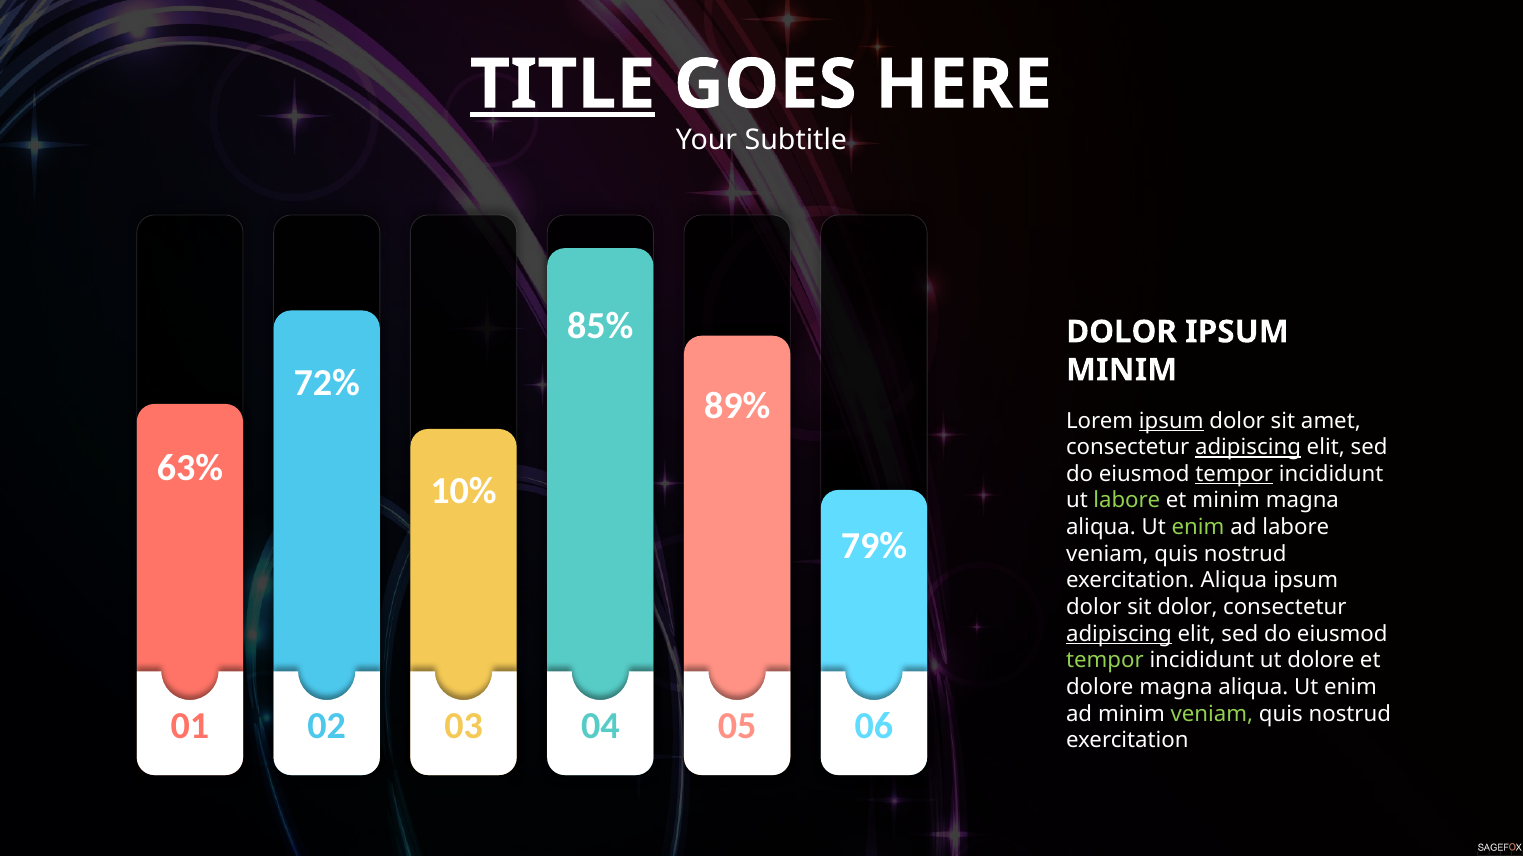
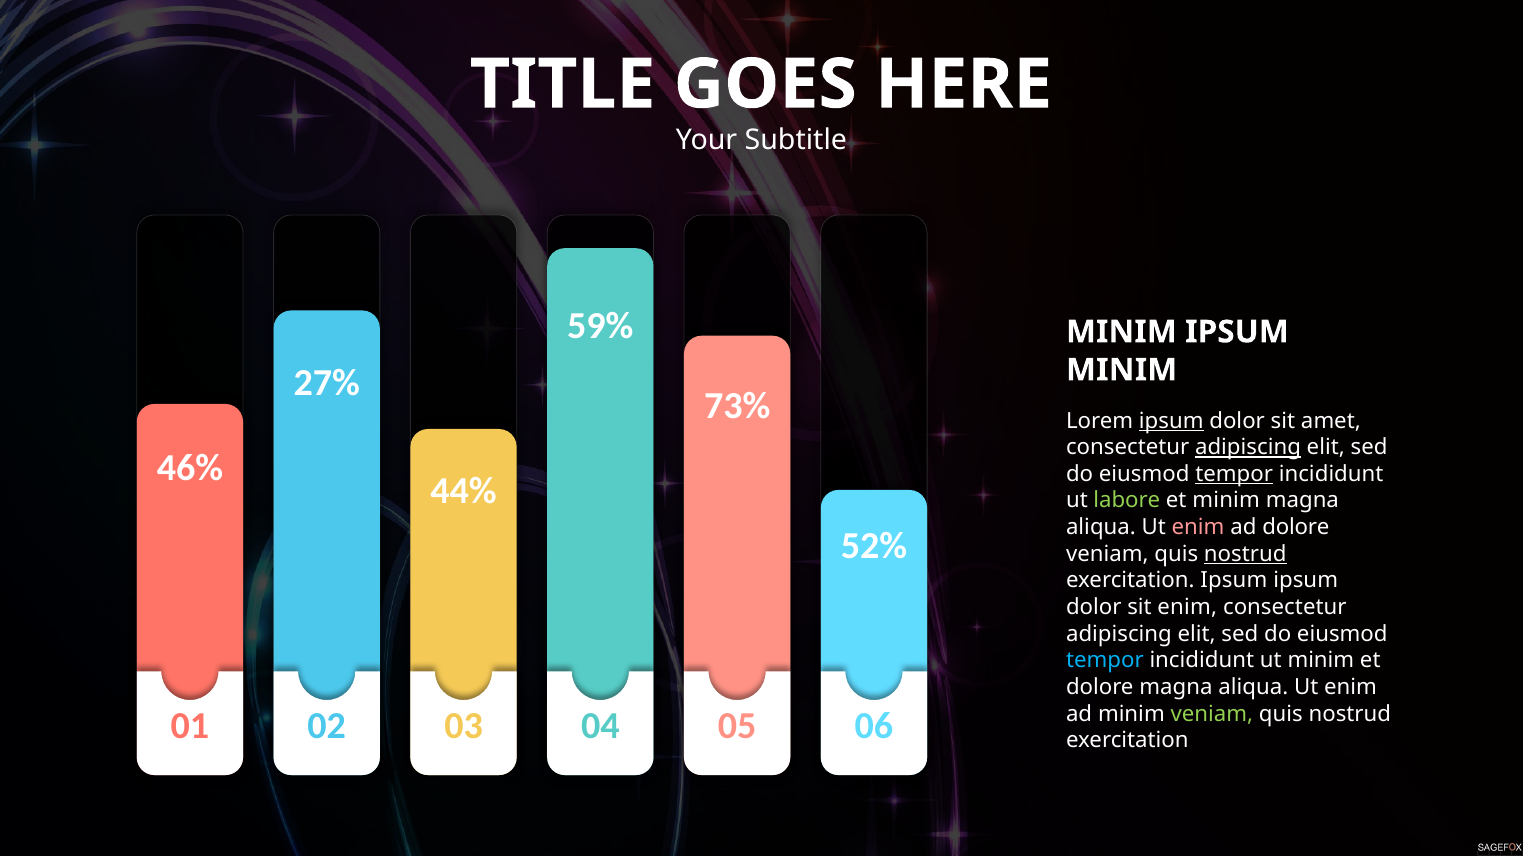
TITLE underline: present -> none
85%: 85% -> 59%
DOLOR at (1122, 332): DOLOR -> MINIM
72%: 72% -> 27%
89%: 89% -> 73%
63%: 63% -> 46%
10%: 10% -> 44%
enim at (1198, 528) colour: light green -> pink
ad labore: labore -> dolore
79%: 79% -> 52%
nostrud at (1245, 554) underline: none -> present
exercitation Aliqua: Aliqua -> Ipsum
sit dolor: dolor -> enim
adipiscing at (1119, 634) underline: present -> none
tempor at (1105, 661) colour: light green -> light blue
ut dolore: dolore -> minim
